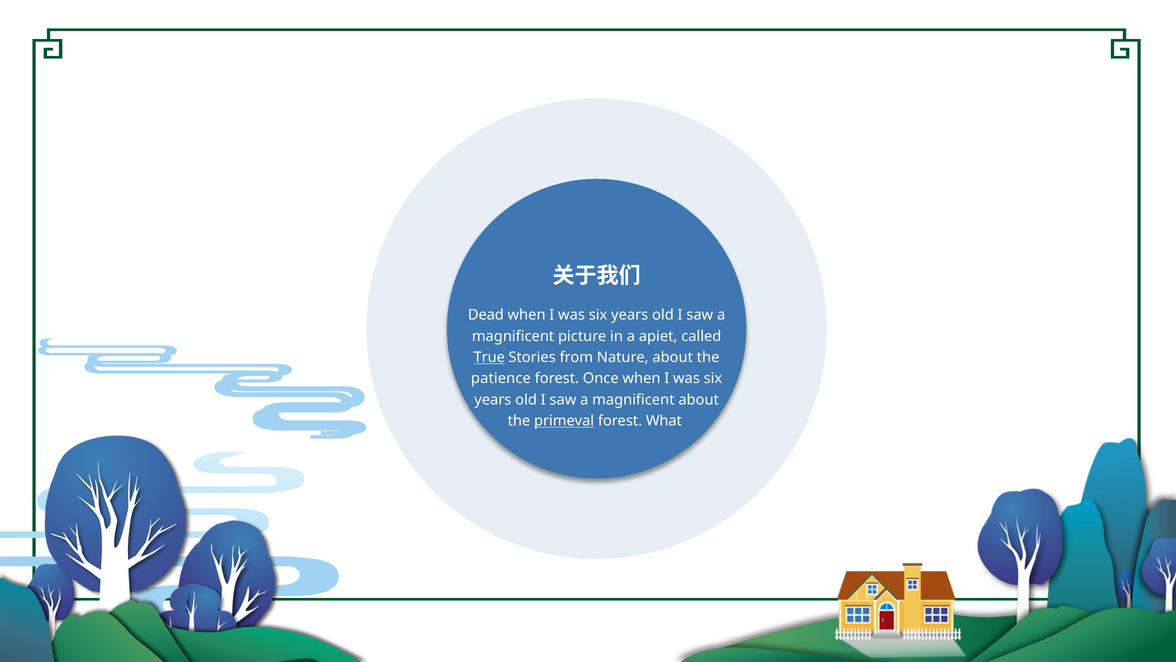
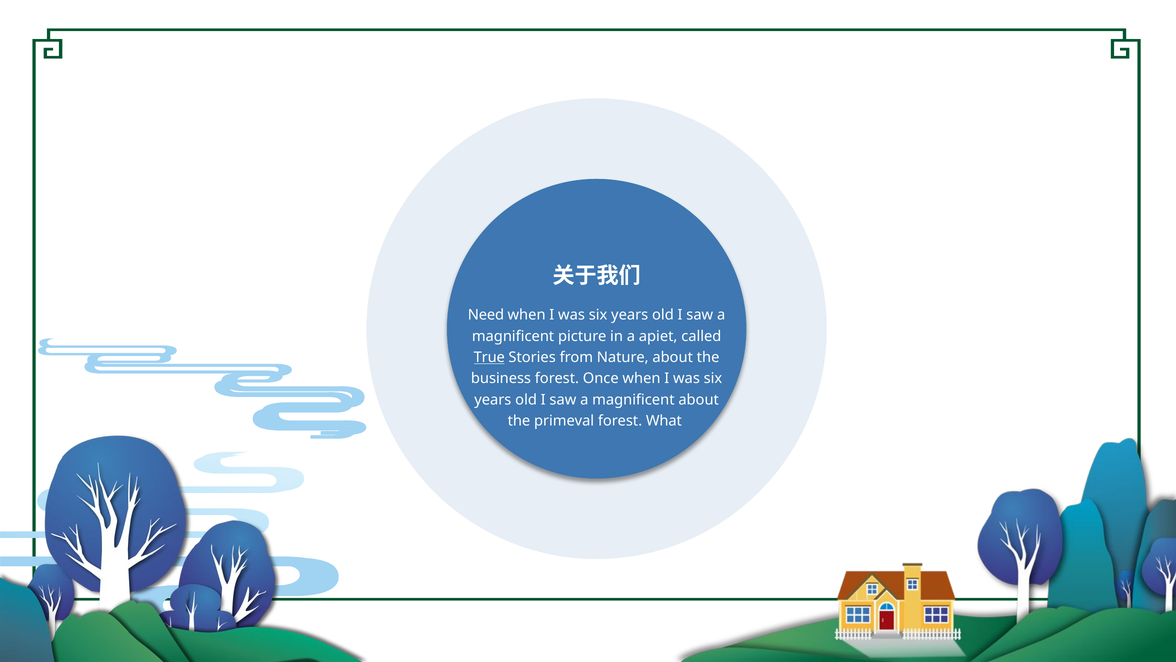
Dead: Dead -> Need
patience: patience -> business
primeval underline: present -> none
